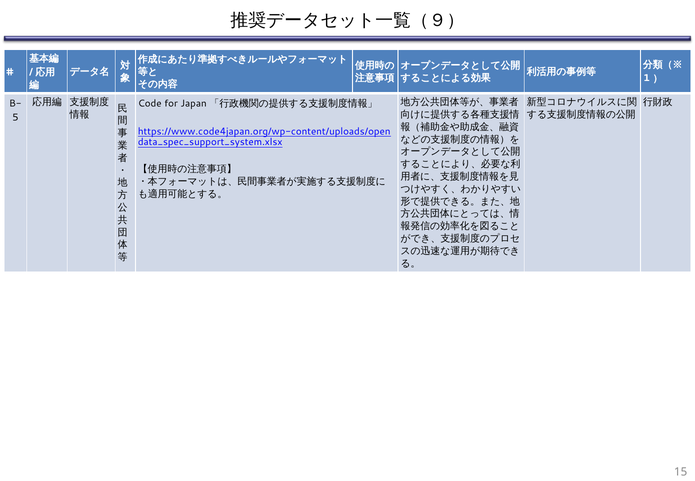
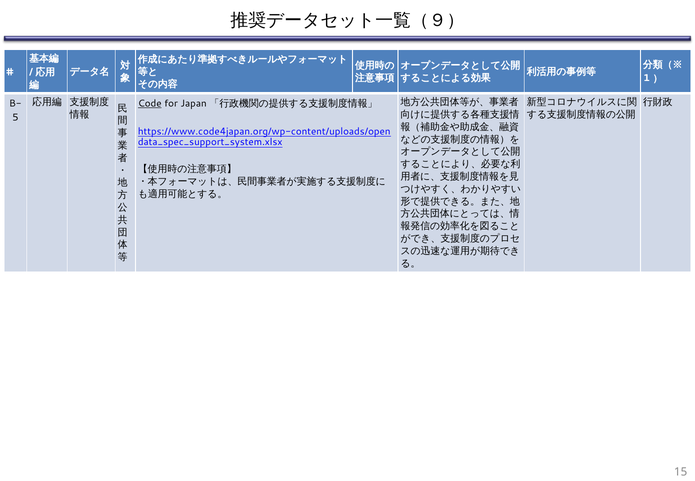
Code underline: none -> present
